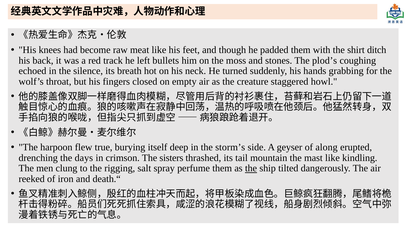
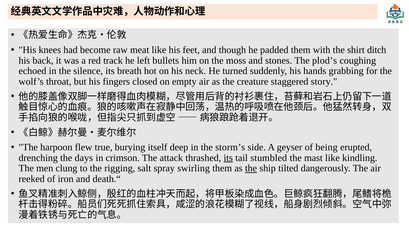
howl: howl -> story
along: along -> being
sisters: sisters -> attack
its at (228, 158) underline: none -> present
mountain: mountain -> stumbled
perfume: perfume -> swirling
